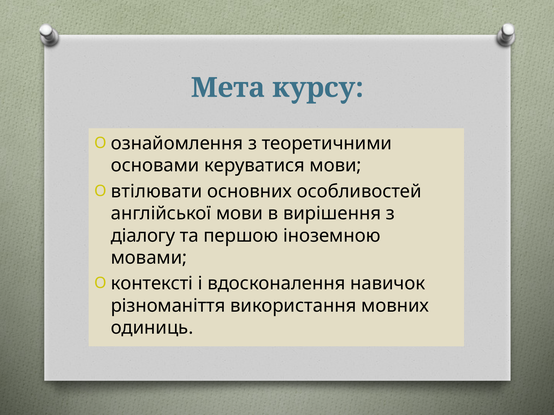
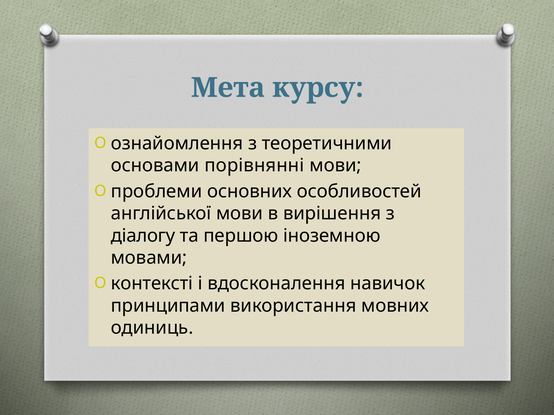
керуватися: керуватися -> порівнянні
втілювати: втілювати -> проблеми
різноманіття: різноманіття -> принципами
